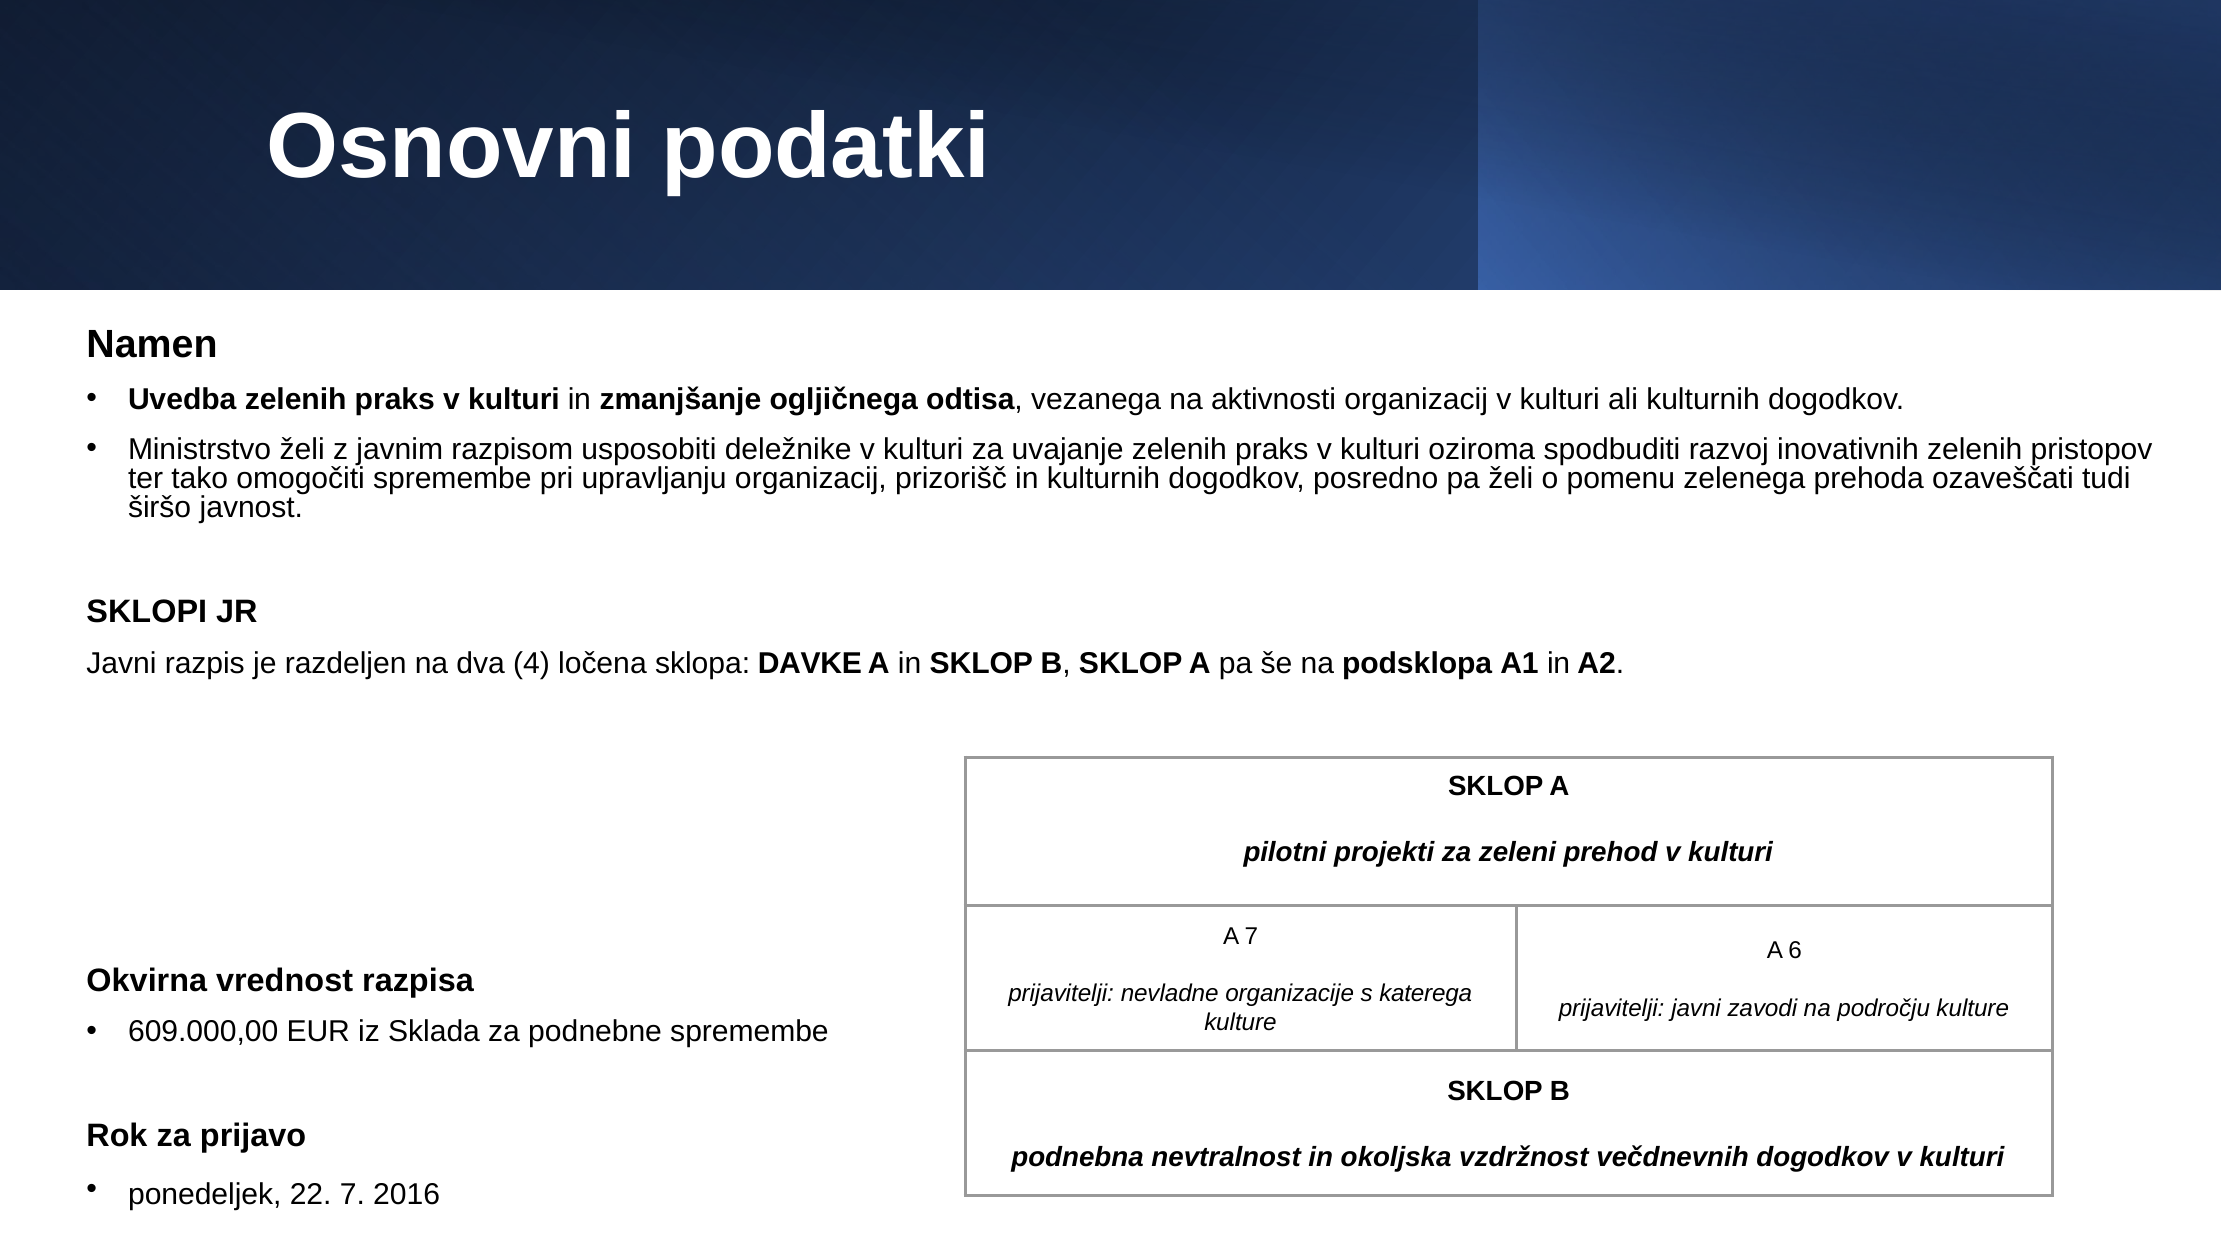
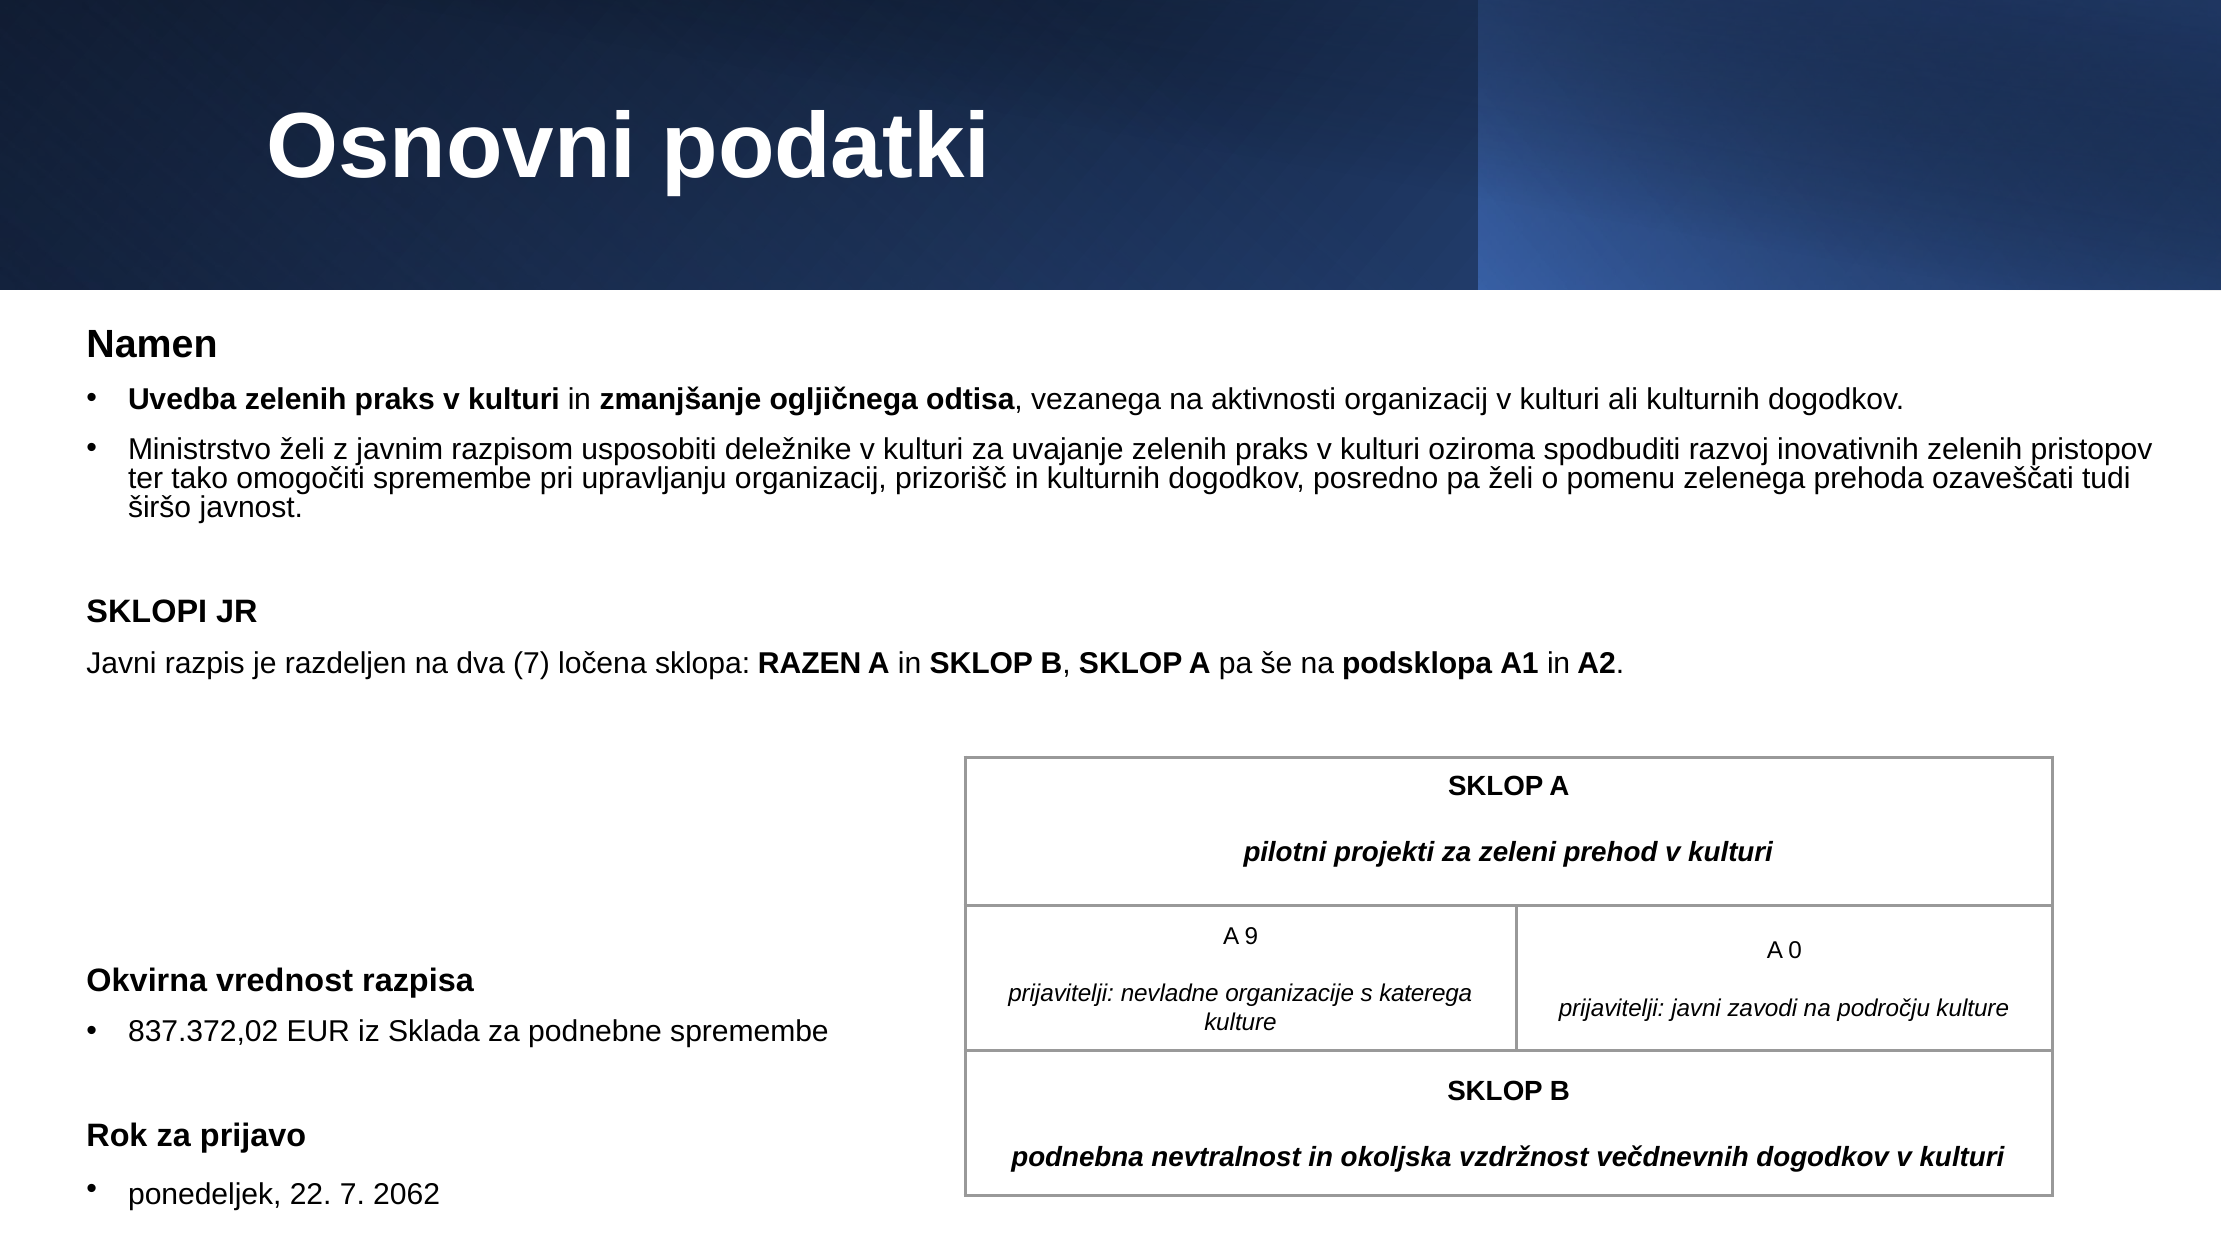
dva 4: 4 -> 7
DAVKE: DAVKE -> RAZEN
A 7: 7 -> 9
6: 6 -> 0
609.000,00: 609.000,00 -> 837.372,02
2016: 2016 -> 2062
